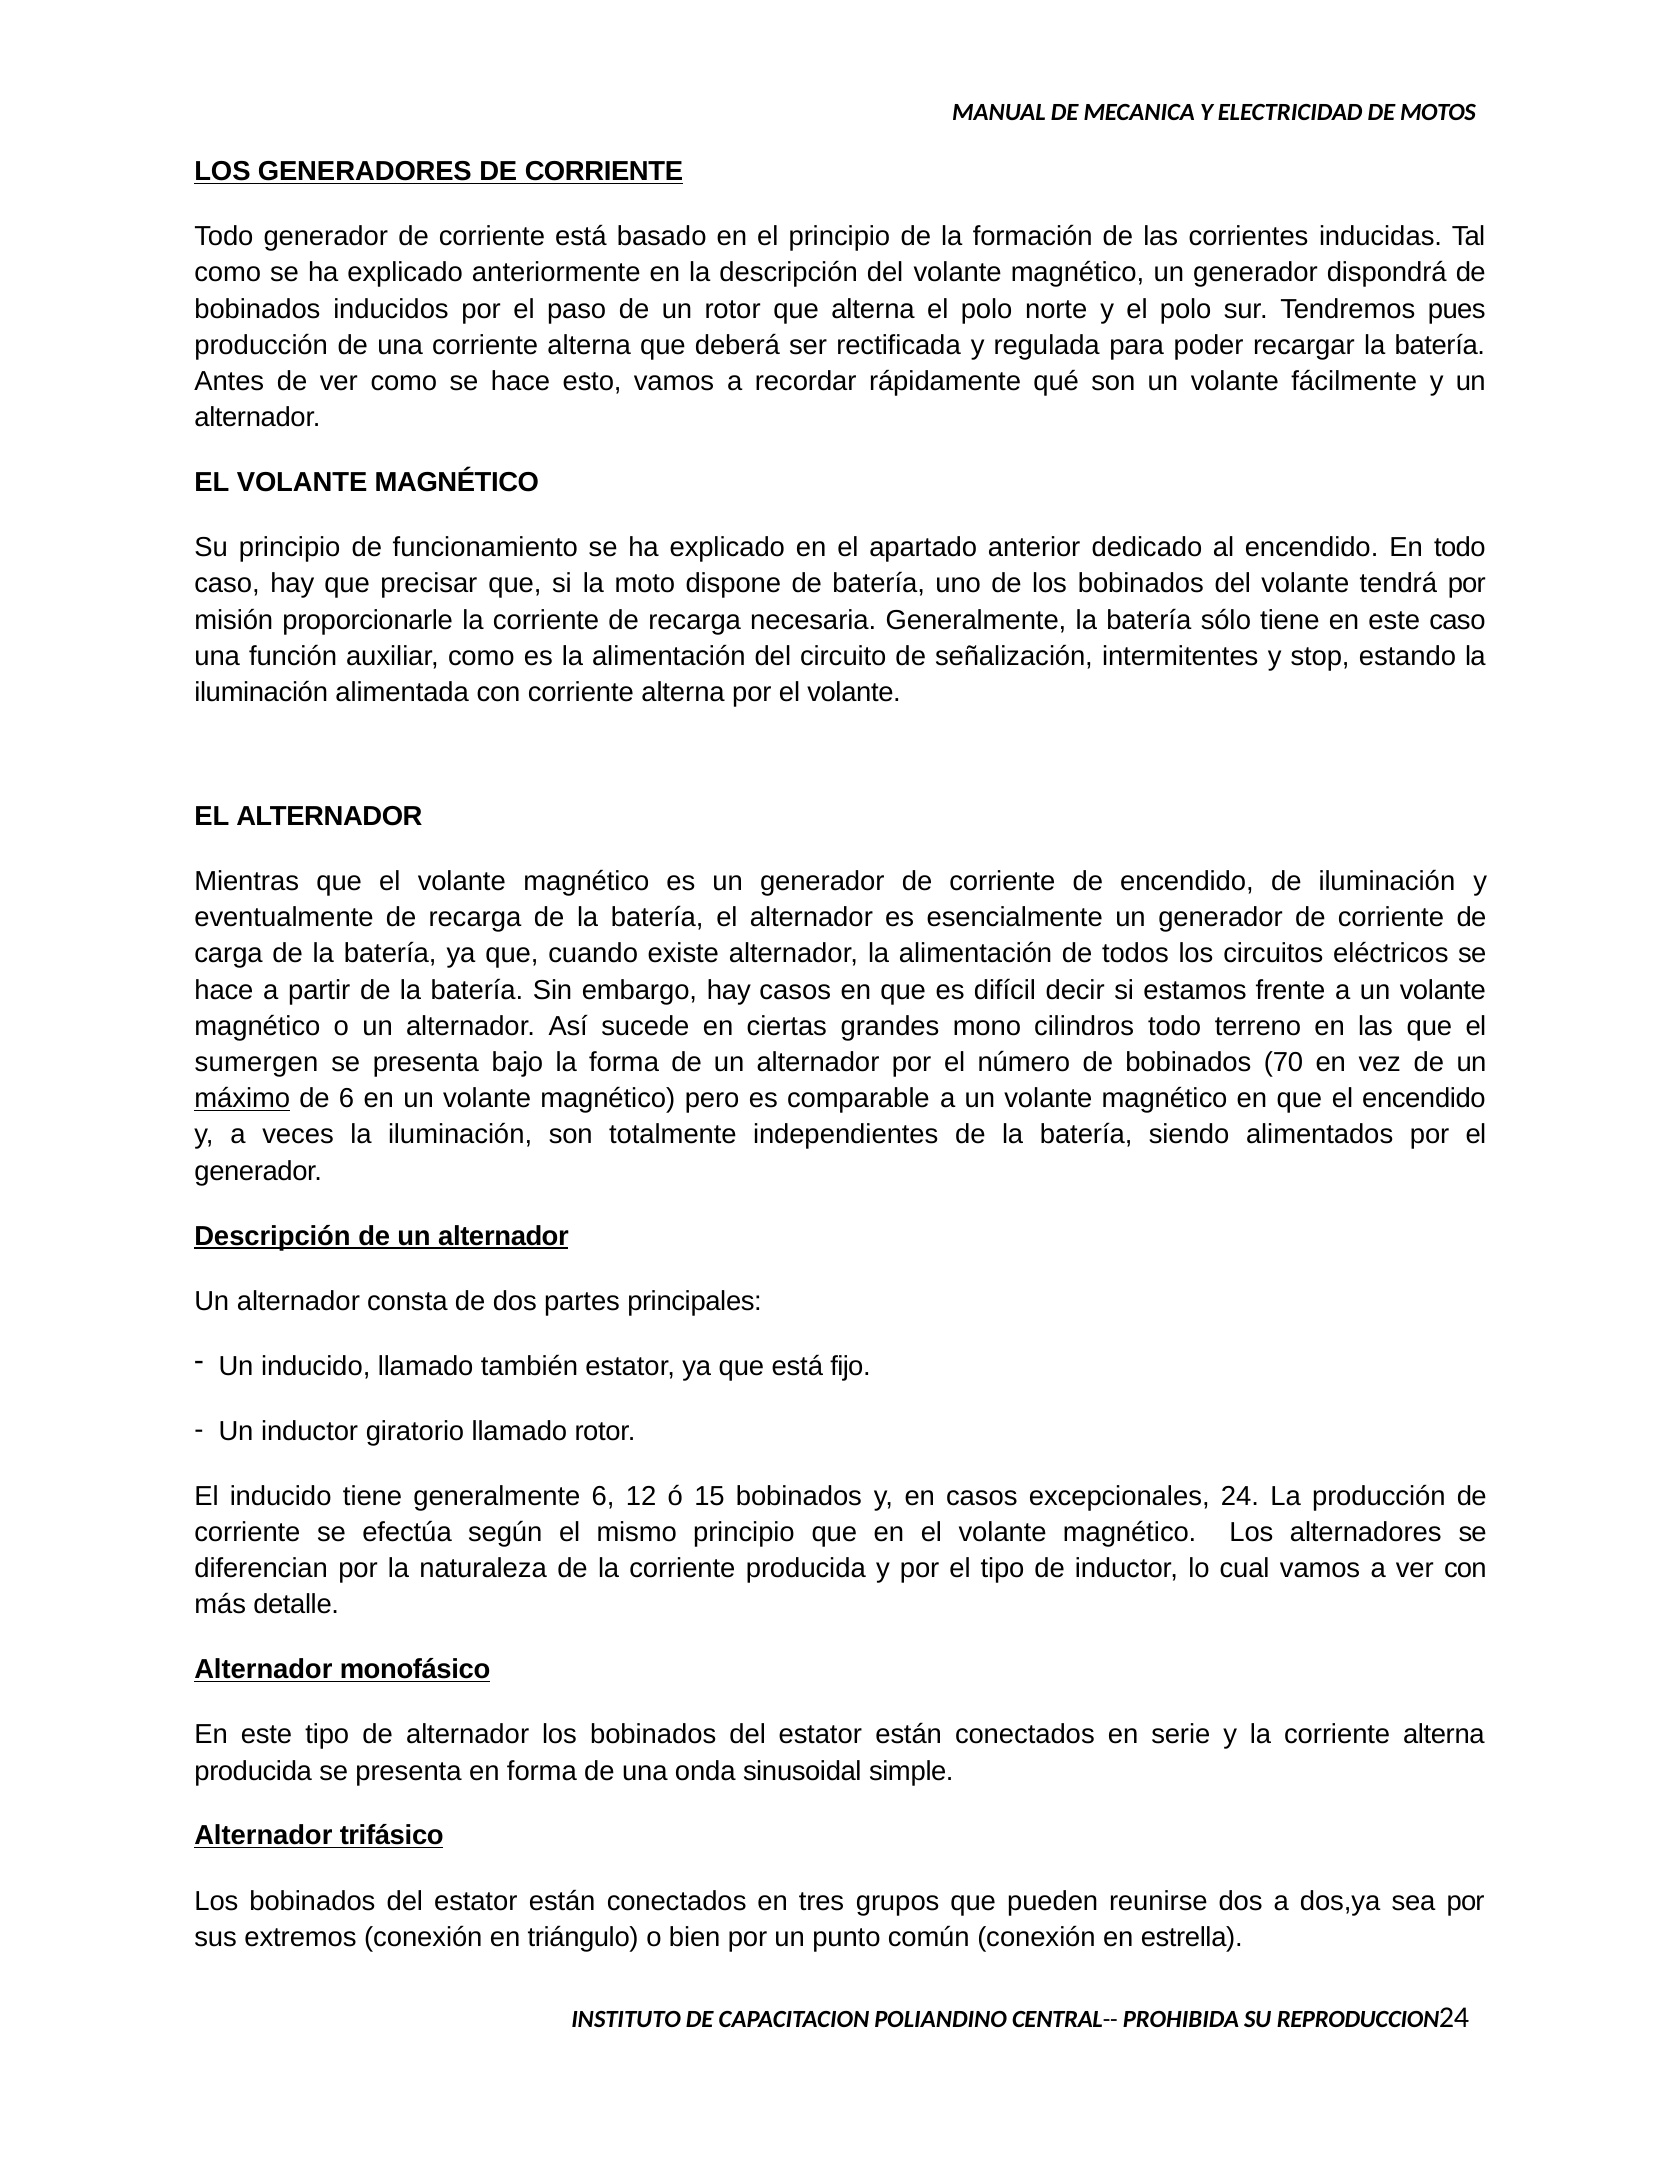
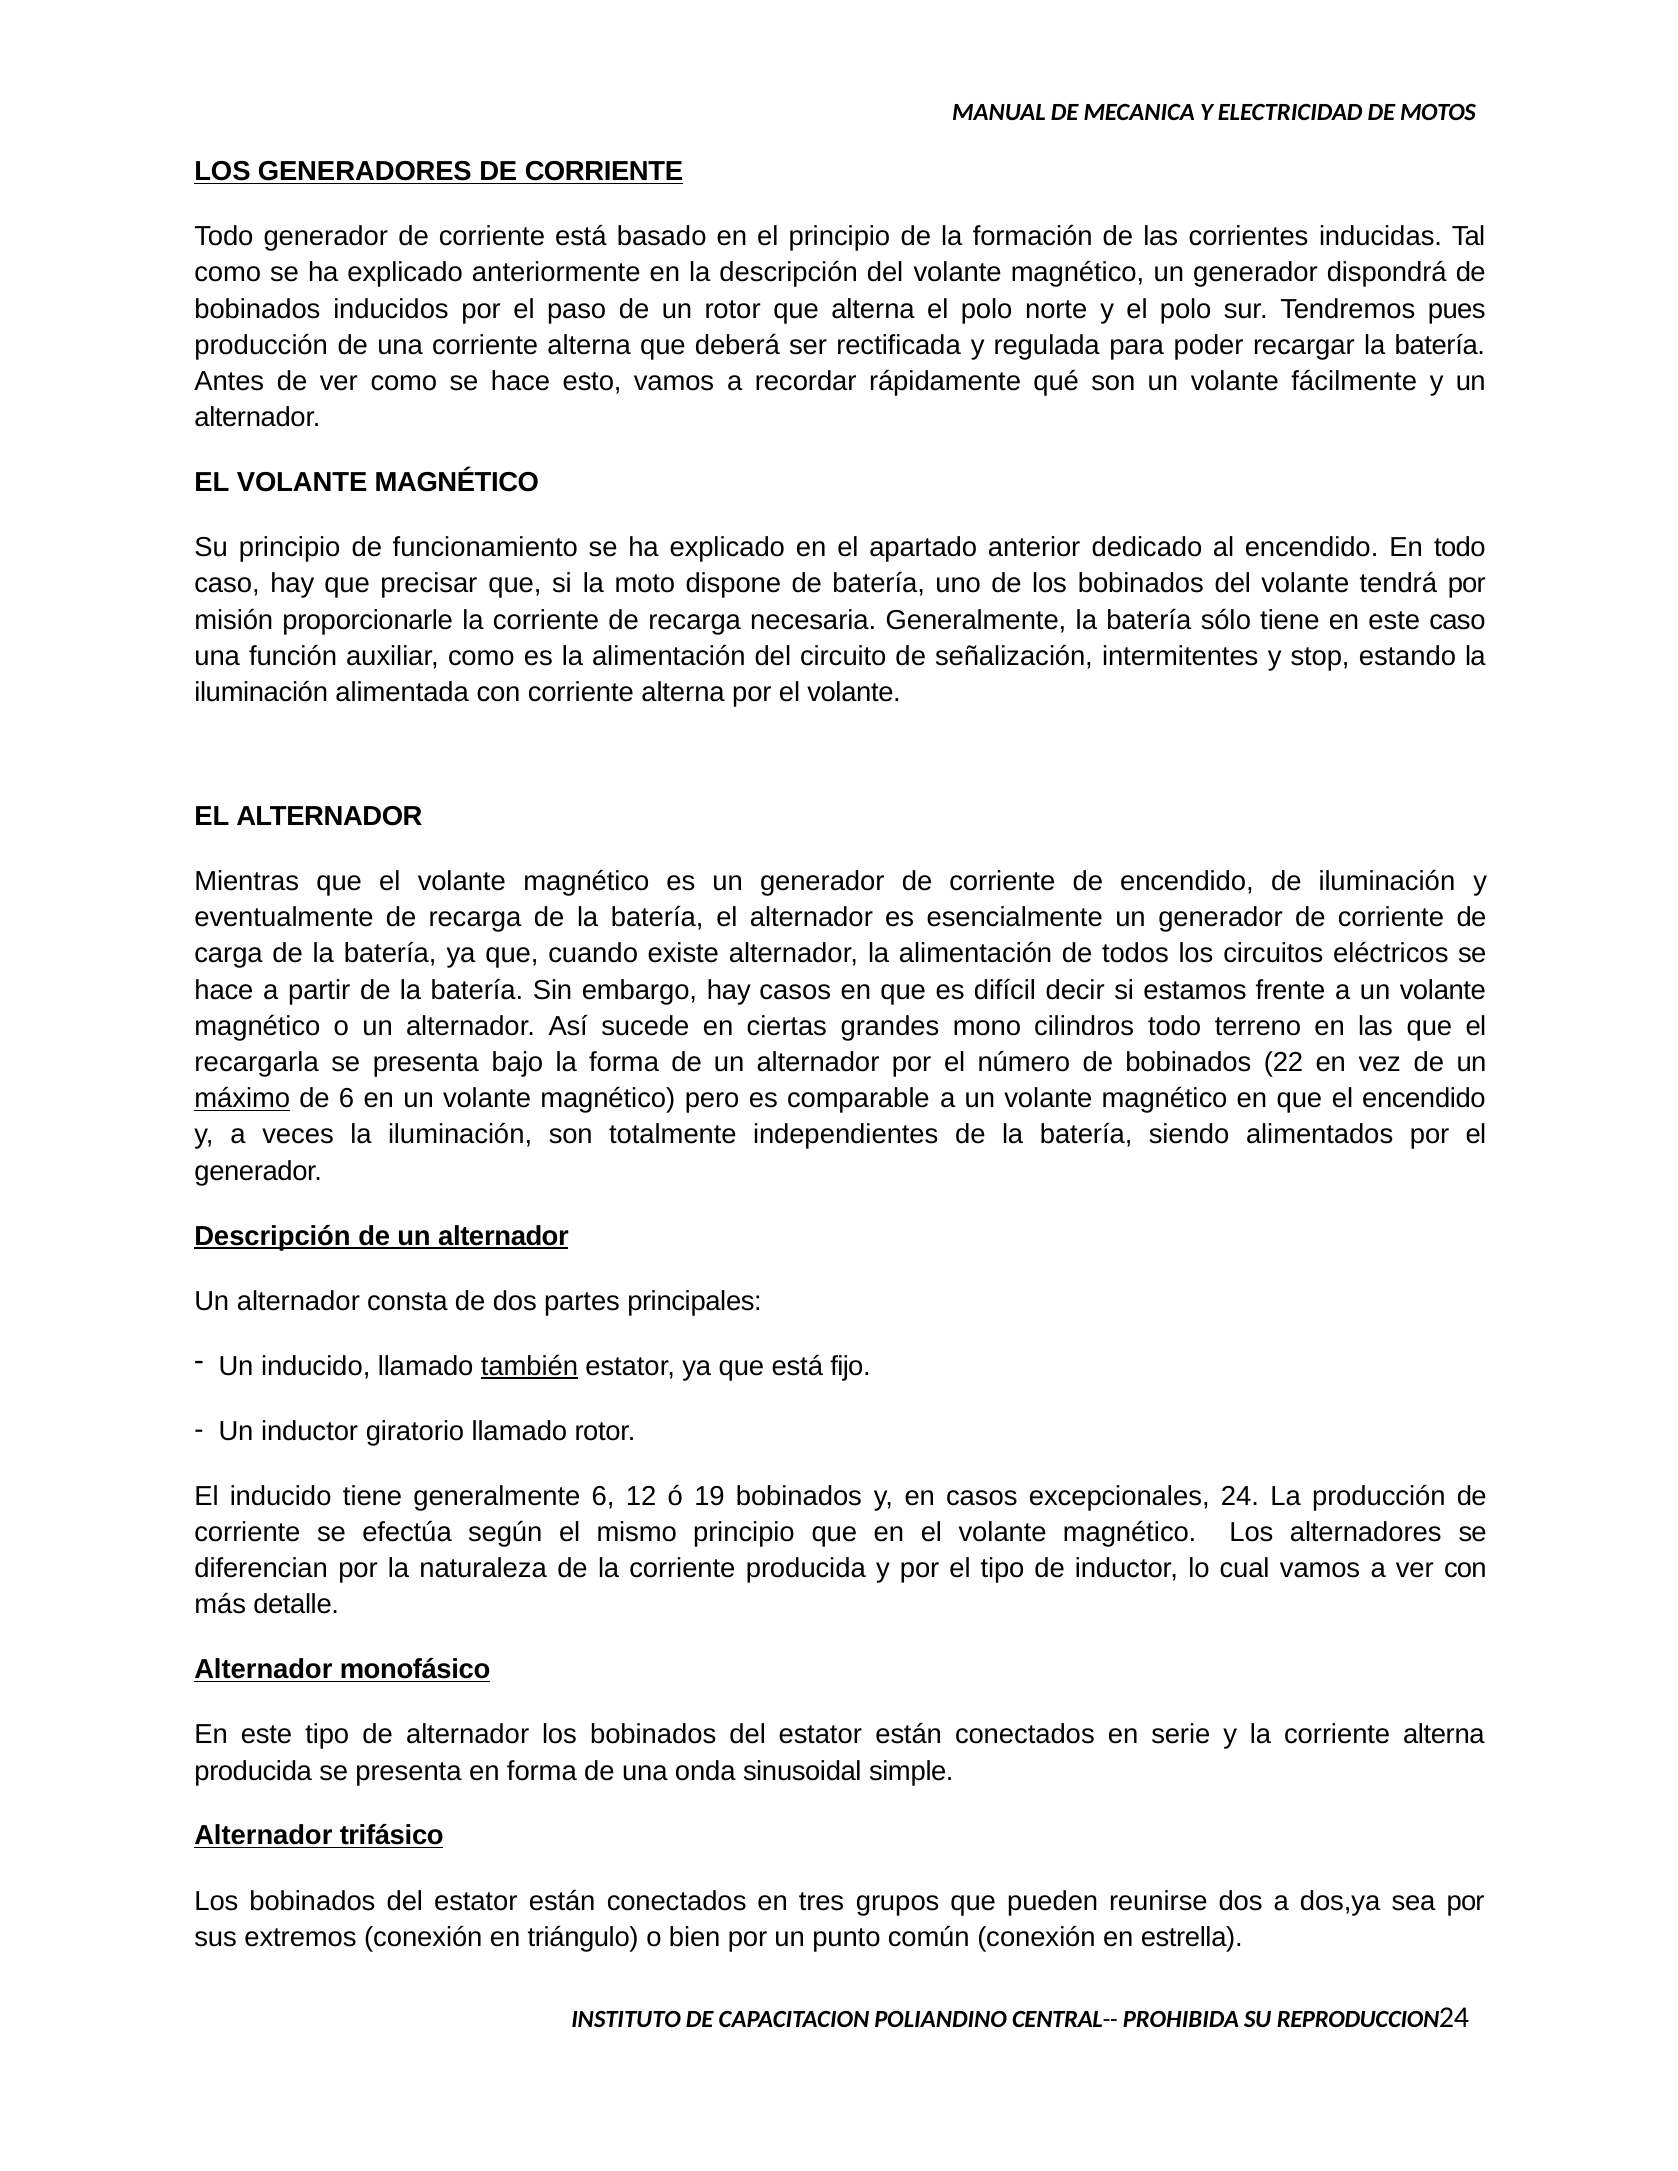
sumergen: sumergen -> recargarla
70: 70 -> 22
también underline: none -> present
15: 15 -> 19
